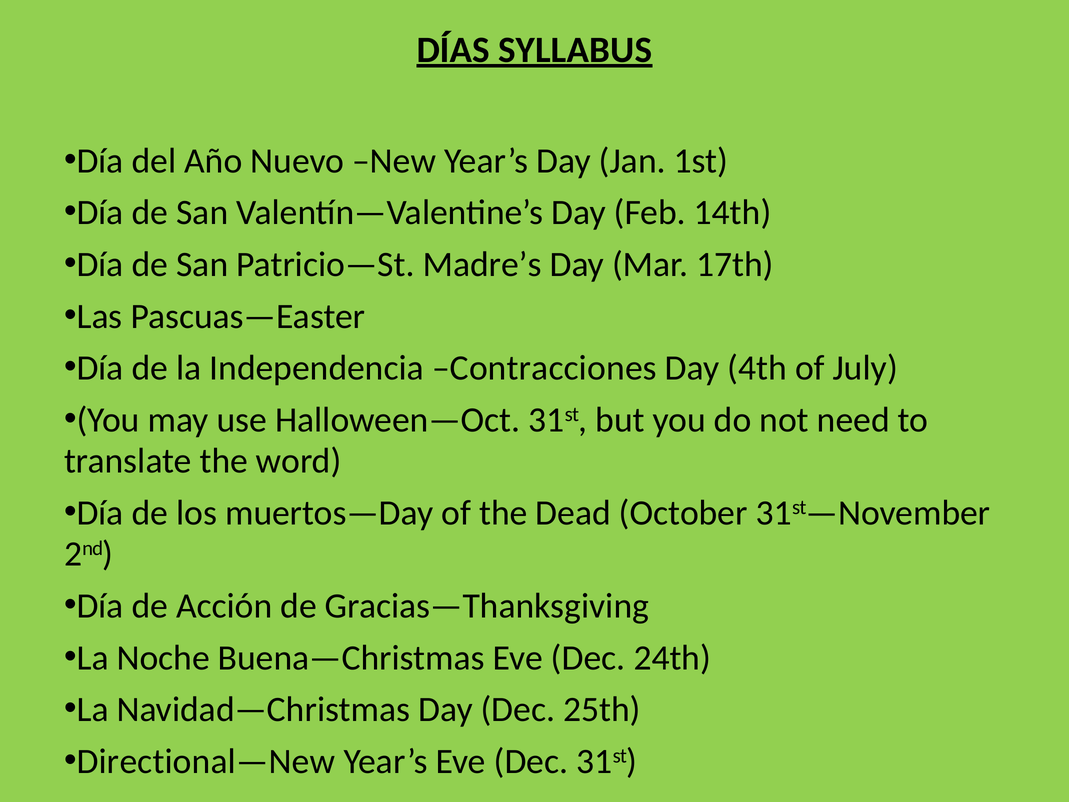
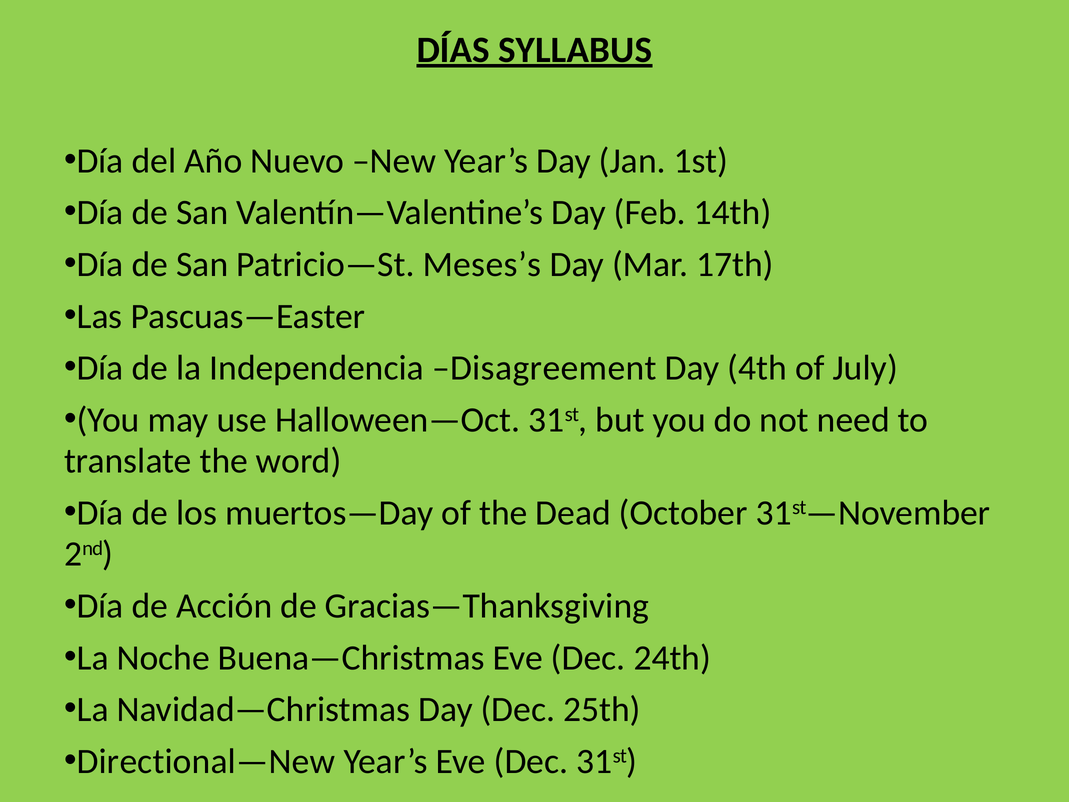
Madre’s: Madre’s -> Meses’s
Contracciones: Contracciones -> Disagreement
